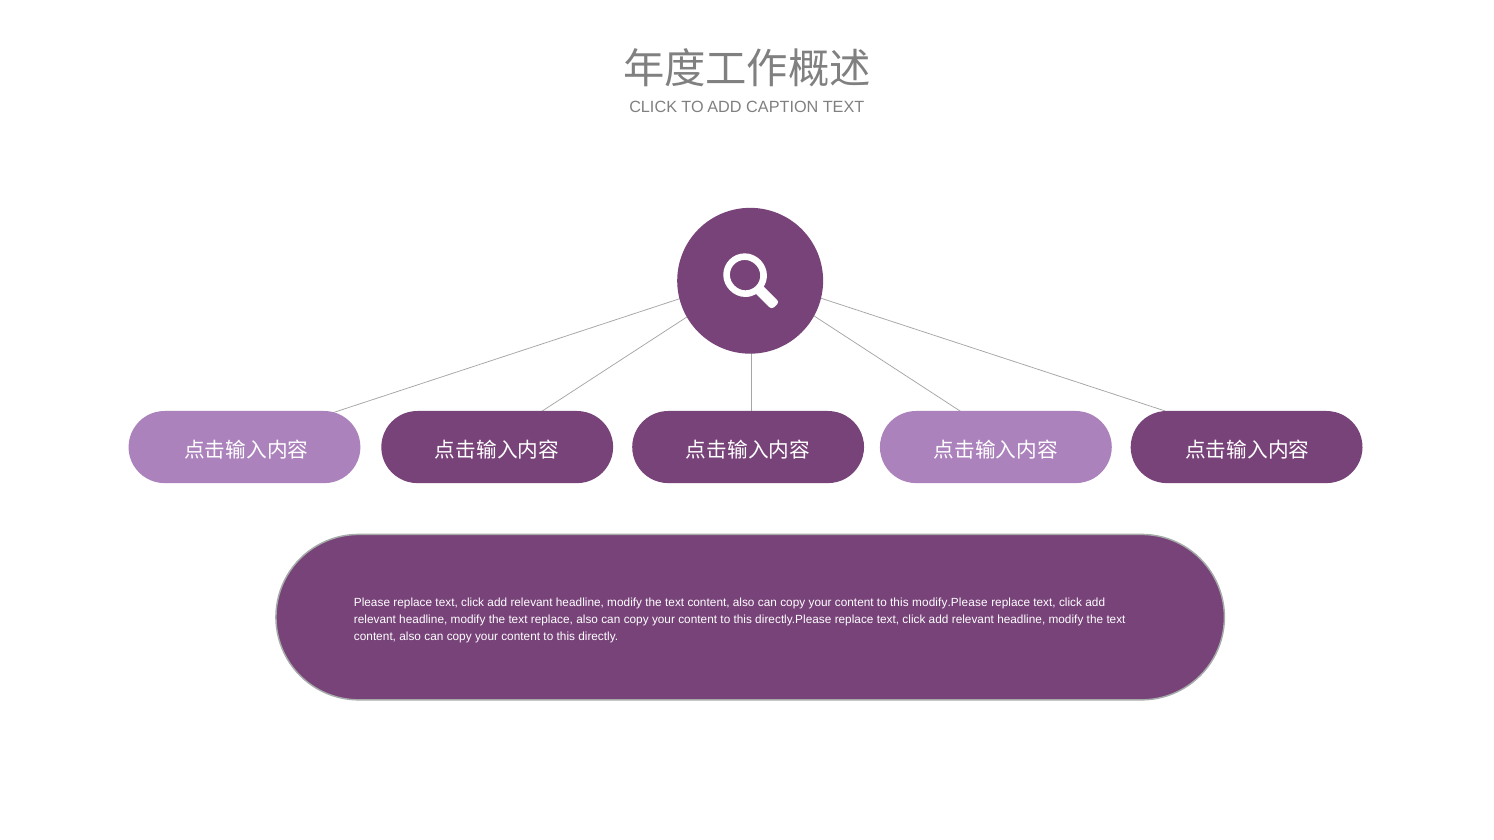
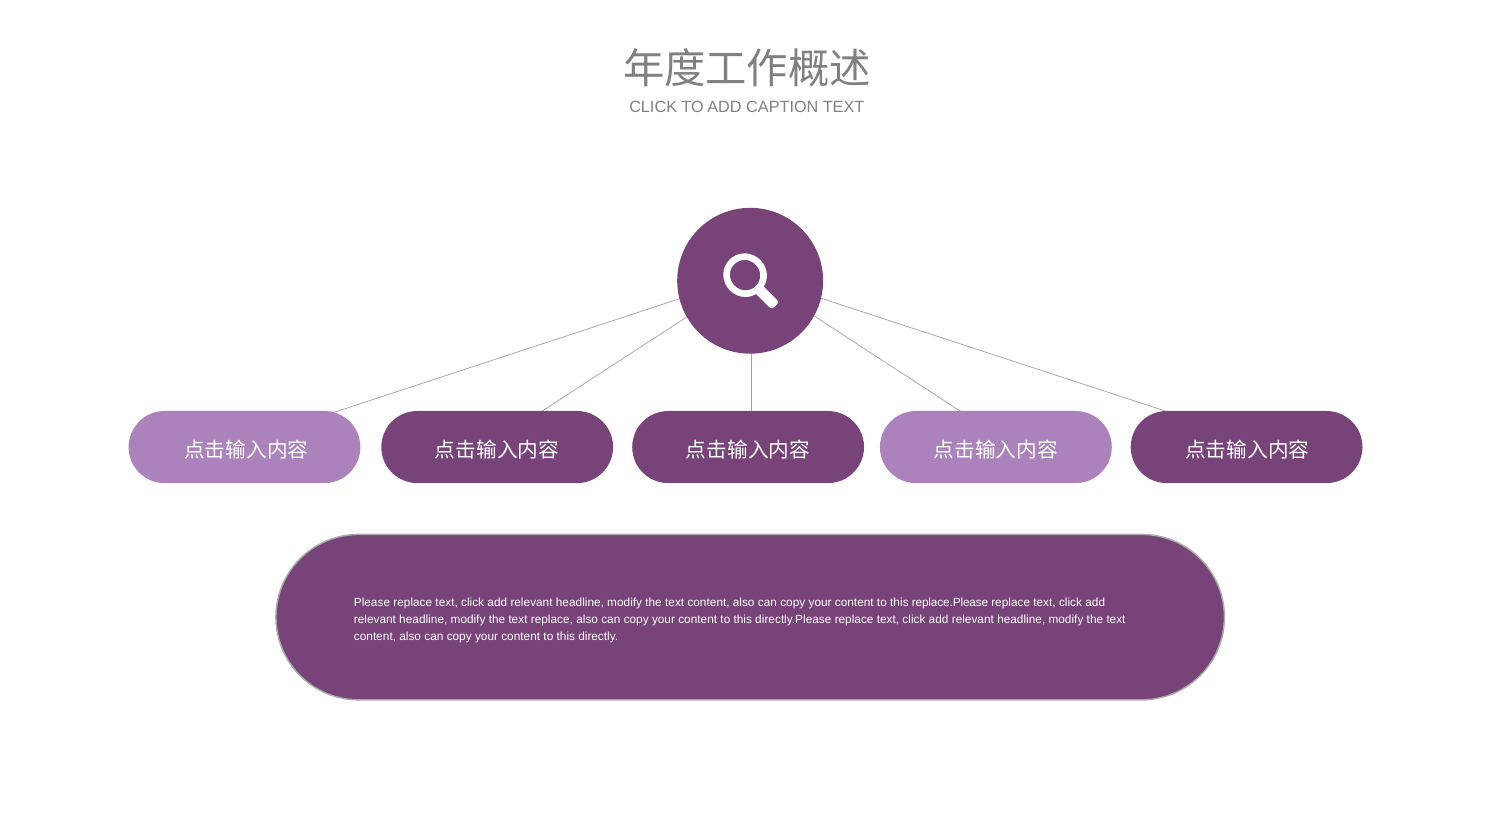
modify.Please: modify.Please -> replace.Please
